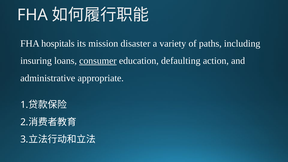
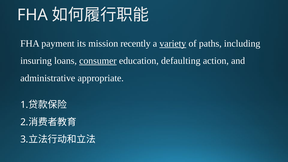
hospitals: hospitals -> payment
disaster: disaster -> recently
variety underline: none -> present
